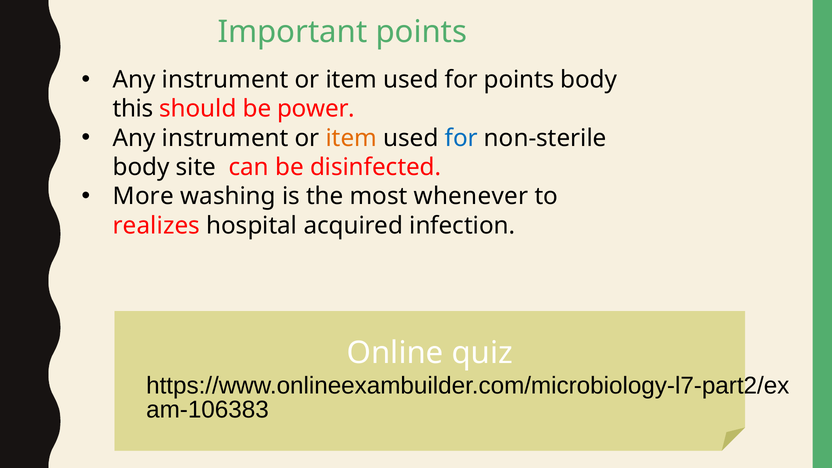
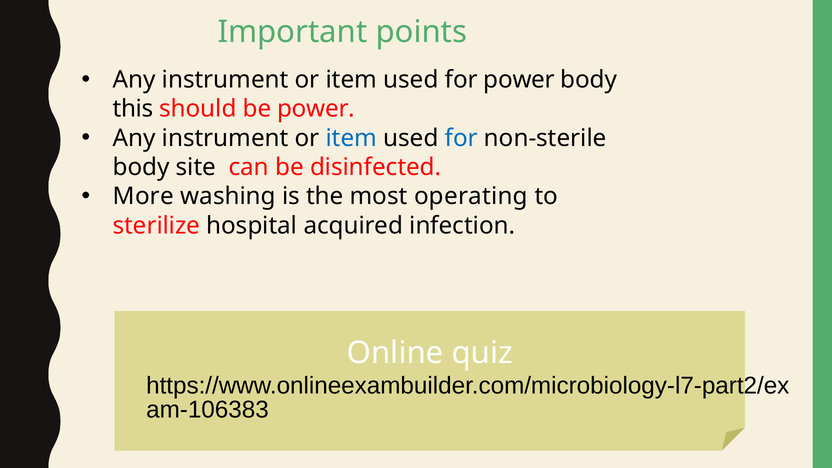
for points: points -> power
item at (351, 138) colour: orange -> blue
whenever: whenever -> operating
realizes: realizes -> sterilize
